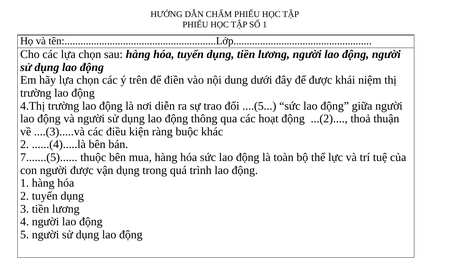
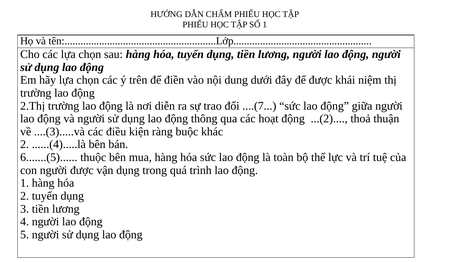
4.Thị: 4.Thị -> 2.Thị
....(5: ....(5 -> ....(7
7.......(5: 7.......(5 -> 6.......(5
